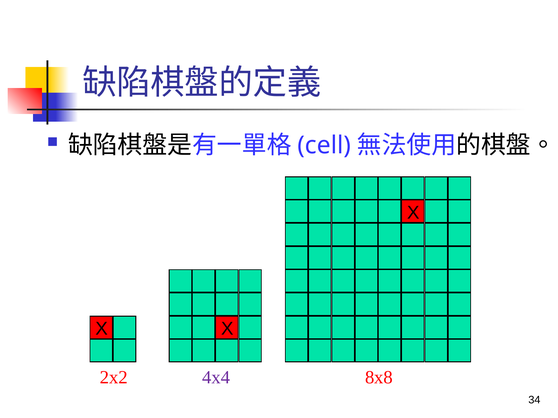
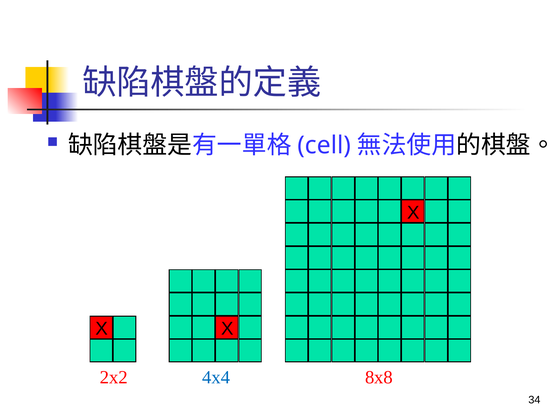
4x4 colour: purple -> blue
